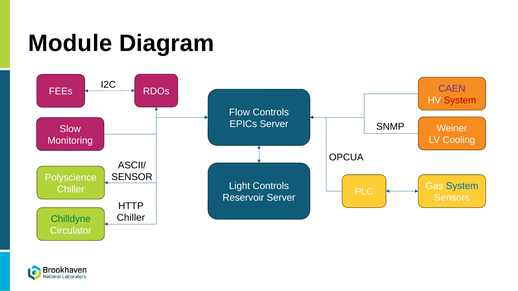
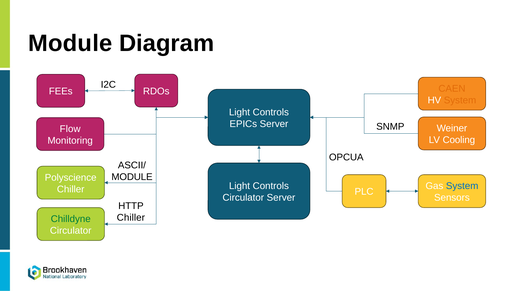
CAEN colour: purple -> orange
System at (460, 100) colour: red -> orange
Flow at (239, 112): Flow -> Light
Slow: Slow -> Flow
SENSOR at (132, 177): SENSOR -> MODULE
Reservoir at (243, 198): Reservoir -> Circulator
